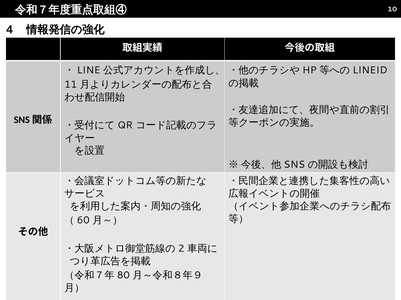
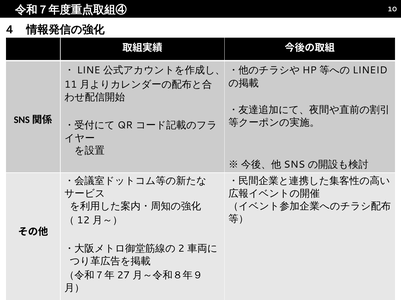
60: 60 -> 12
80: 80 -> 27
